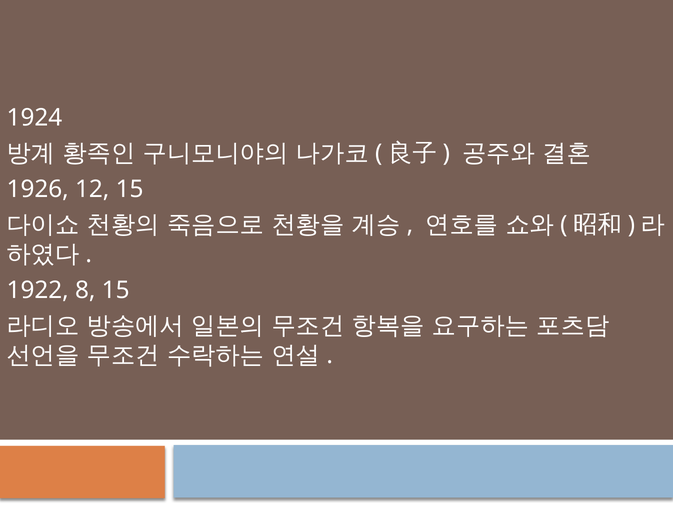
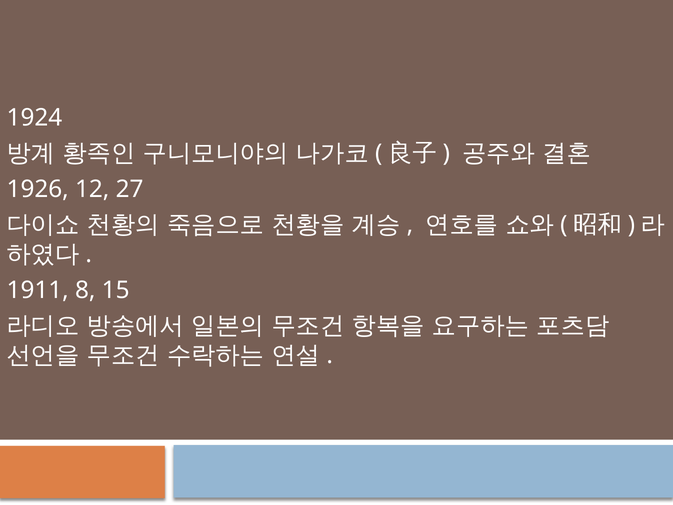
12 15: 15 -> 27
1922: 1922 -> 1911
